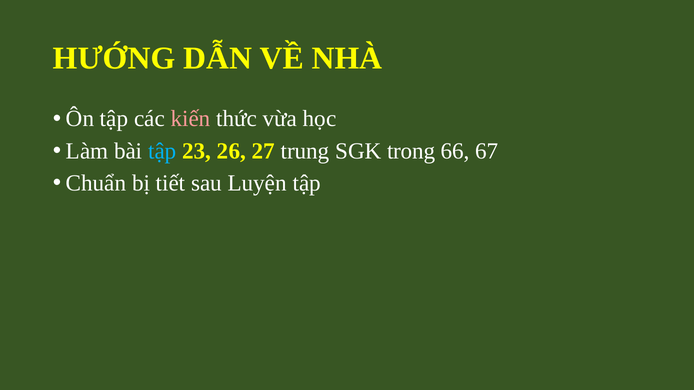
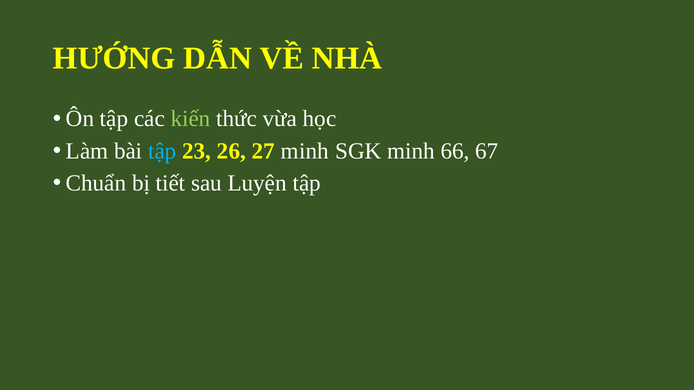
kiến colour: pink -> light green
27 trung: trung -> minh
SGK trong: trong -> minh
